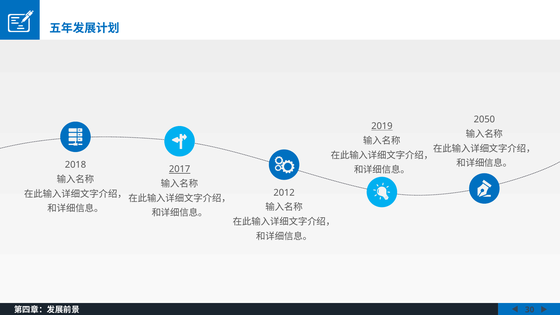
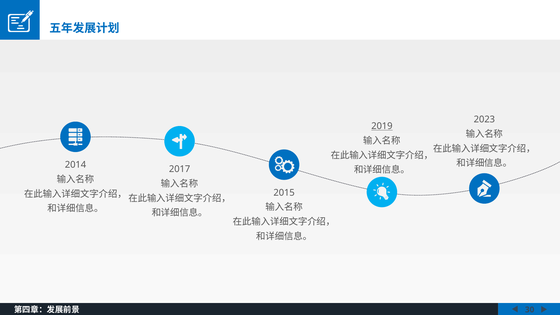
2050: 2050 -> 2023
2018: 2018 -> 2014
2017 underline: present -> none
2012: 2012 -> 2015
